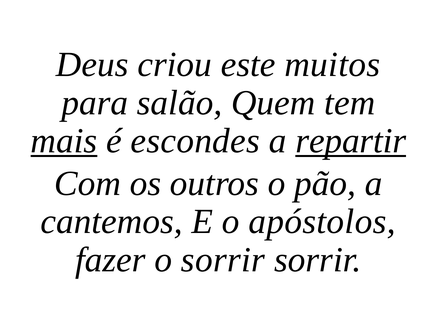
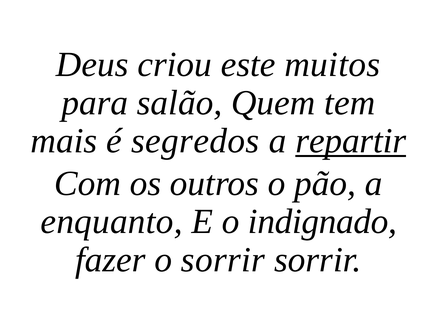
mais underline: present -> none
escondes: escondes -> segredos
cantemos: cantemos -> enquanto
apóstolos: apóstolos -> indignado
